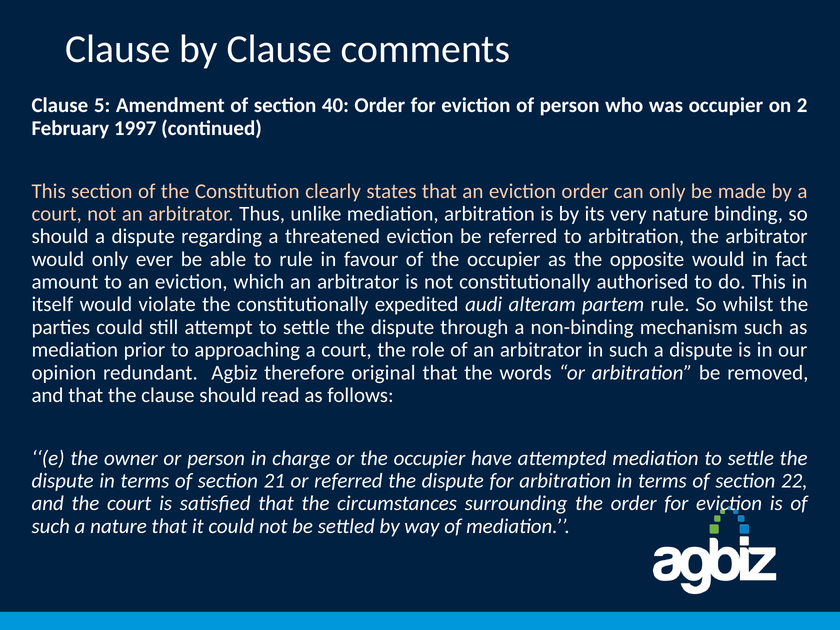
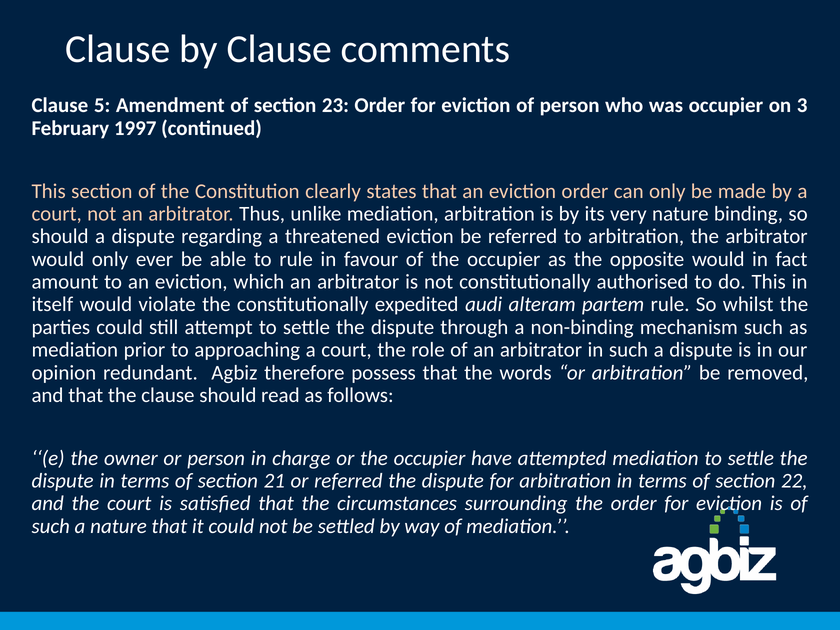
40: 40 -> 23
2: 2 -> 3
original: original -> possess
